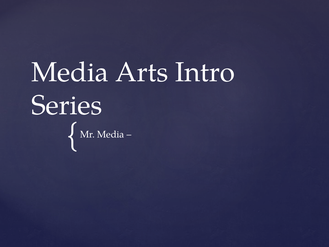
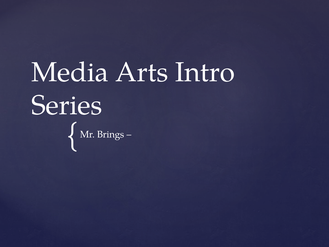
Mr Media: Media -> Brings
